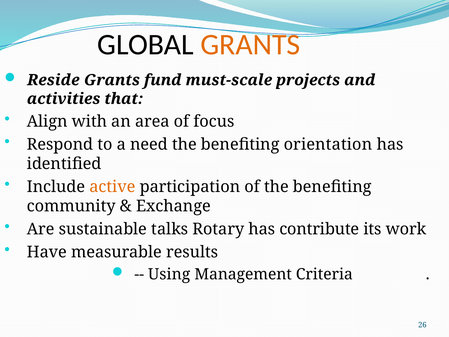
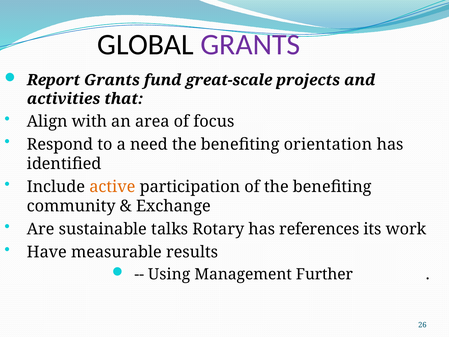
GRANTS at (250, 45) colour: orange -> purple
Reside: Reside -> Report
must-scale: must-scale -> great-scale
contribute: contribute -> references
Criteria: Criteria -> Further
